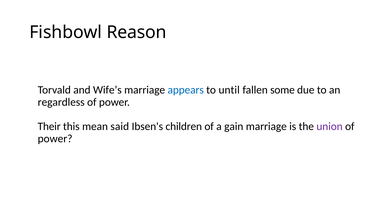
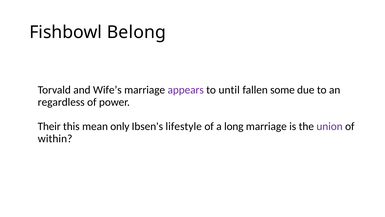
Reason: Reason -> Belong
appears colour: blue -> purple
said: said -> only
children: children -> lifestyle
gain: gain -> long
power at (55, 138): power -> within
